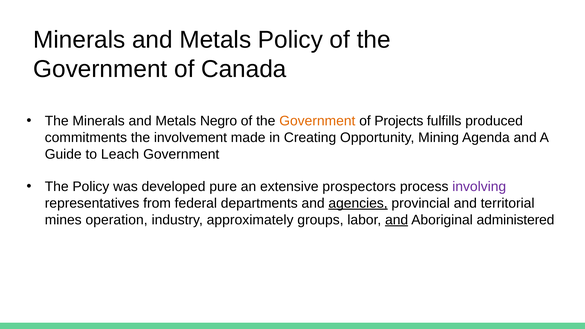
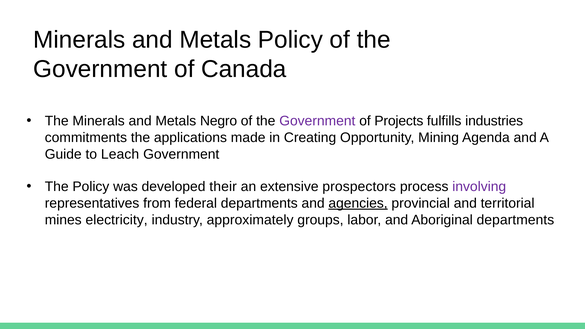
Government at (317, 121) colour: orange -> purple
produced: produced -> industries
involvement: involvement -> applications
pure: pure -> their
operation: operation -> electricity
and at (397, 220) underline: present -> none
Aboriginal administered: administered -> departments
